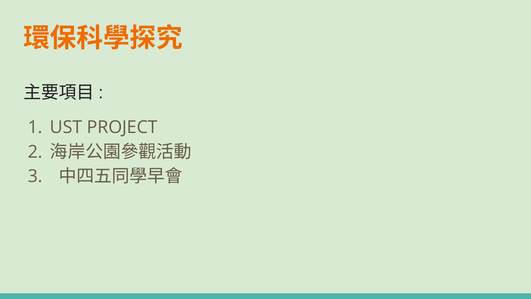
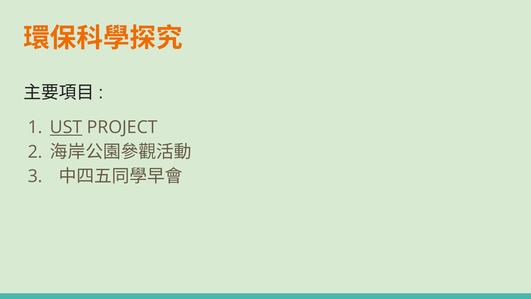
UST underline: none -> present
